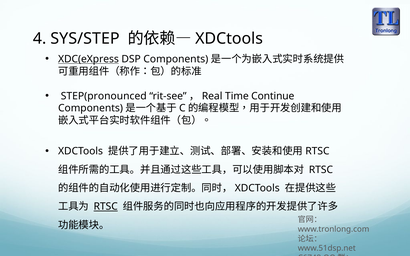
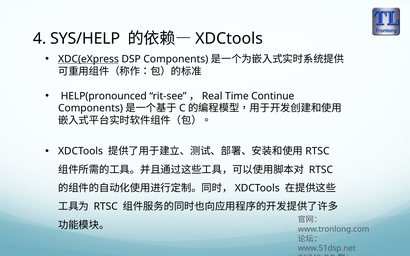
SYS/STEP: SYS/STEP -> SYS/HELP
STEP(pronounced: STEP(pronounced -> HELP(pronounced
RTSC at (106, 207) underline: present -> none
